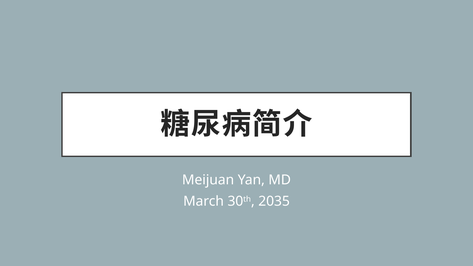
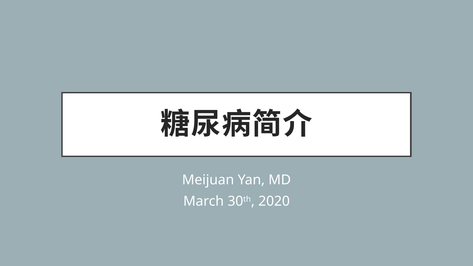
2035: 2035 -> 2020
